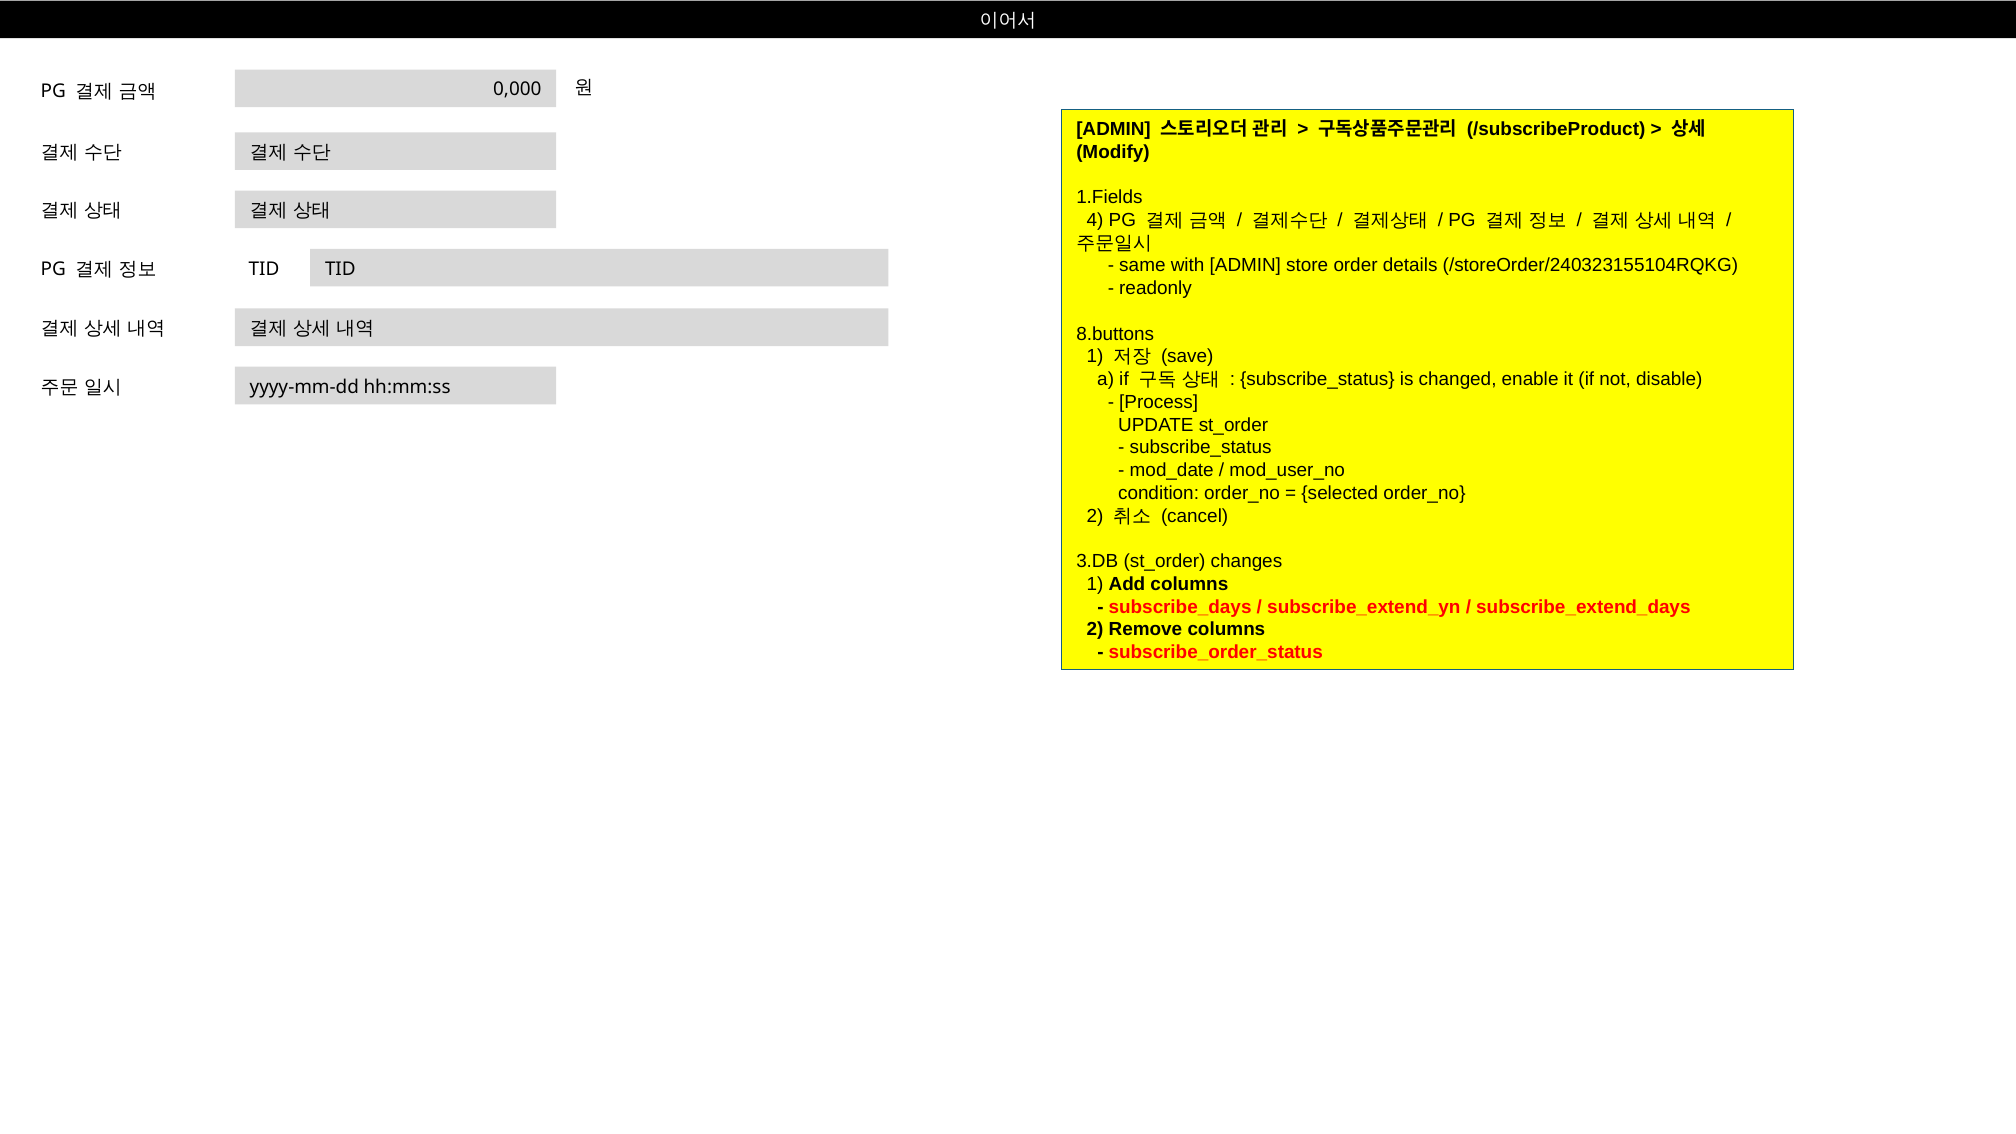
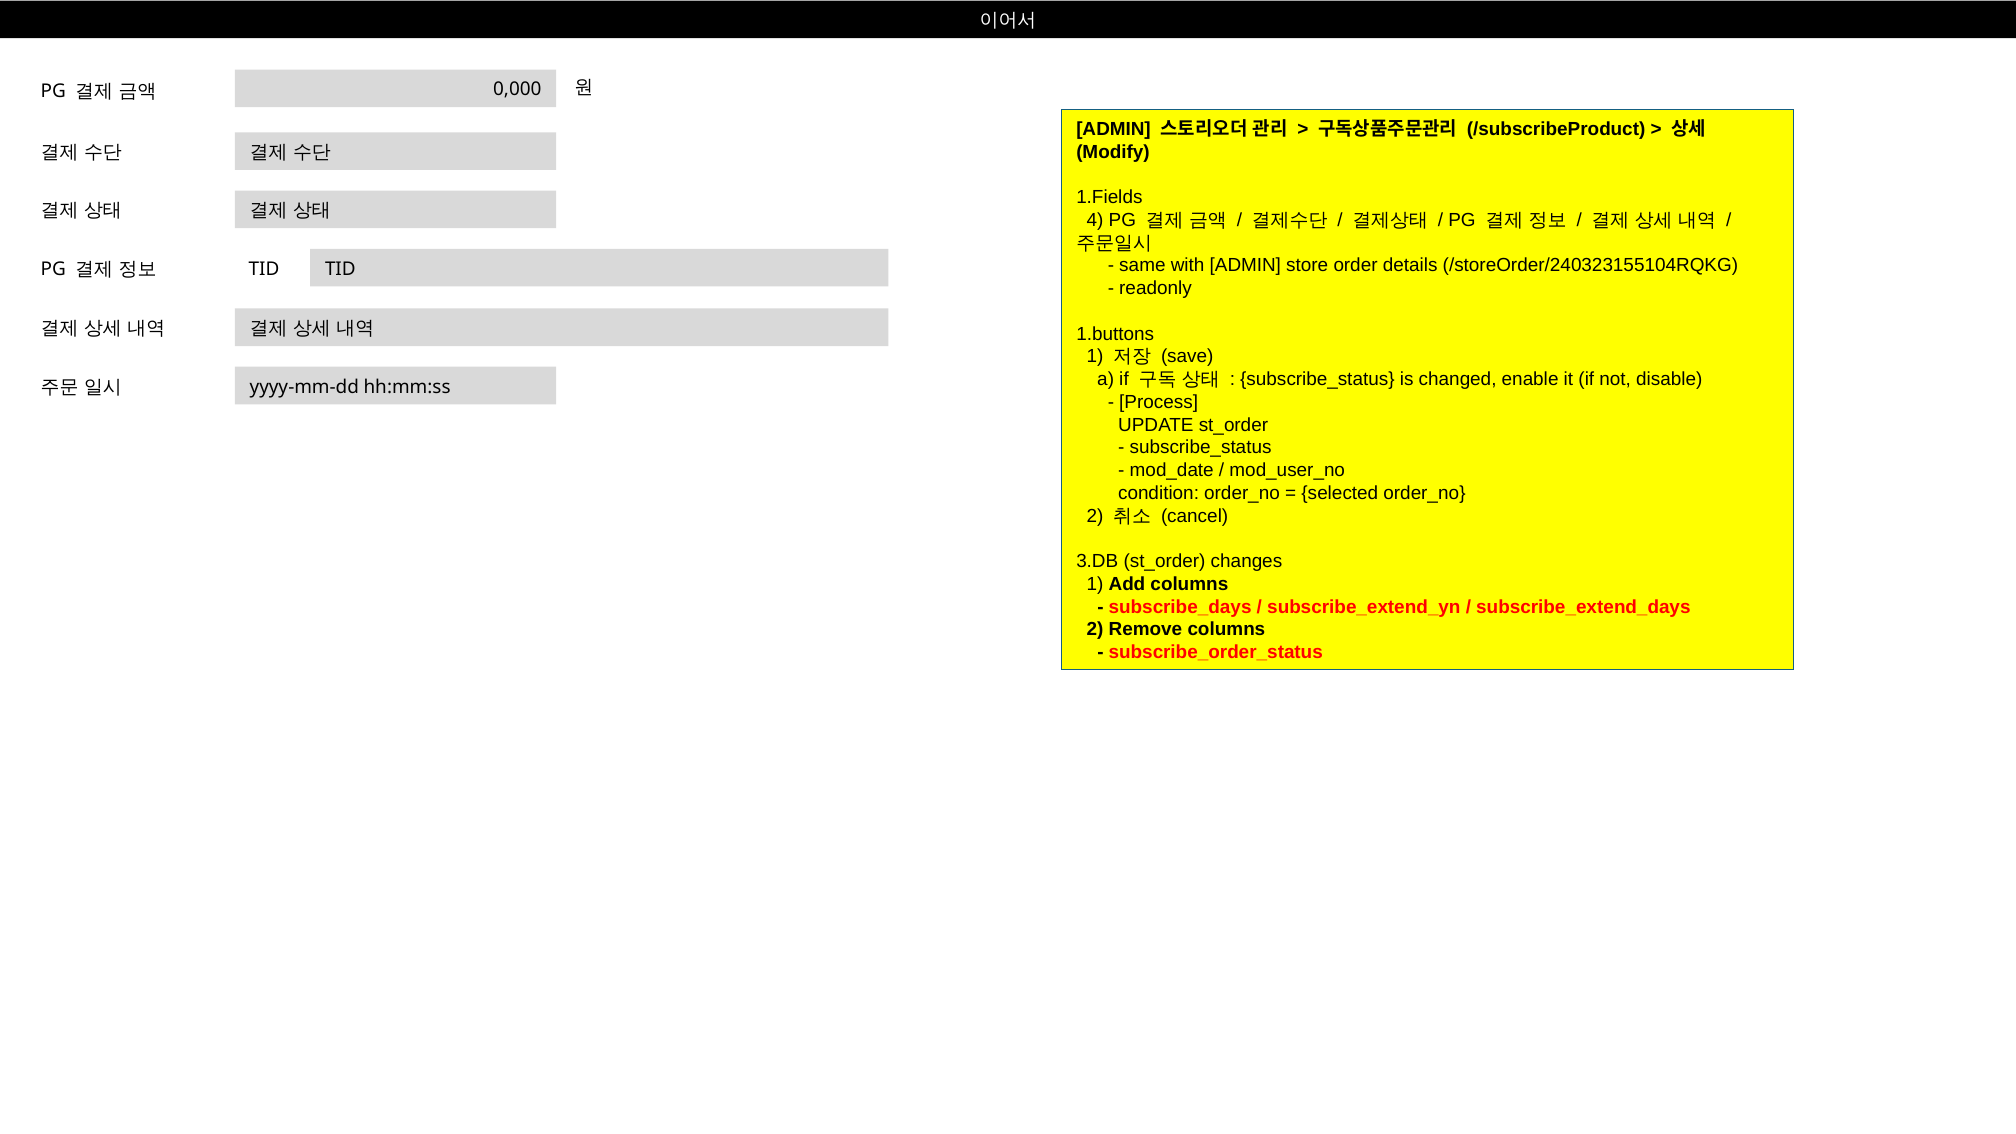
8.buttons: 8.buttons -> 1.buttons
